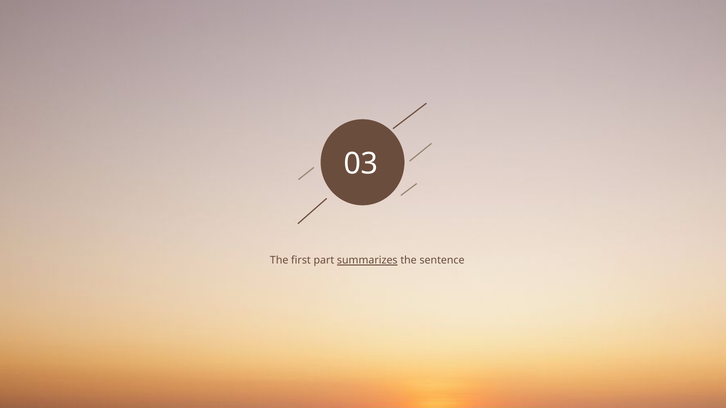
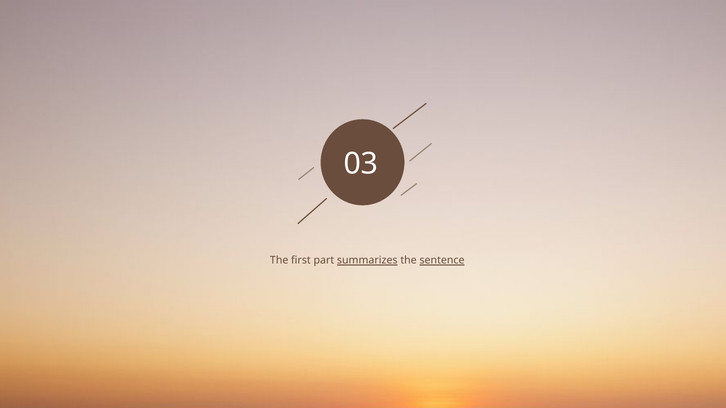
sentence underline: none -> present
